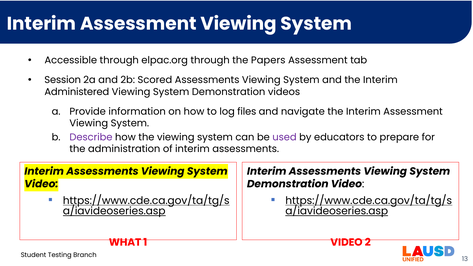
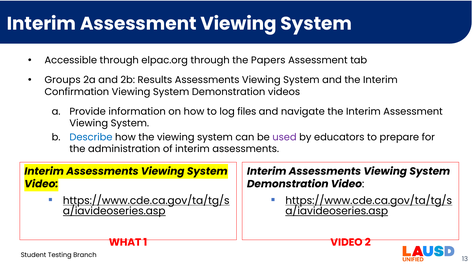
Session: Session -> Groups
Scored: Scored -> Results
Administered: Administered -> Confirmation
Describe colour: purple -> blue
